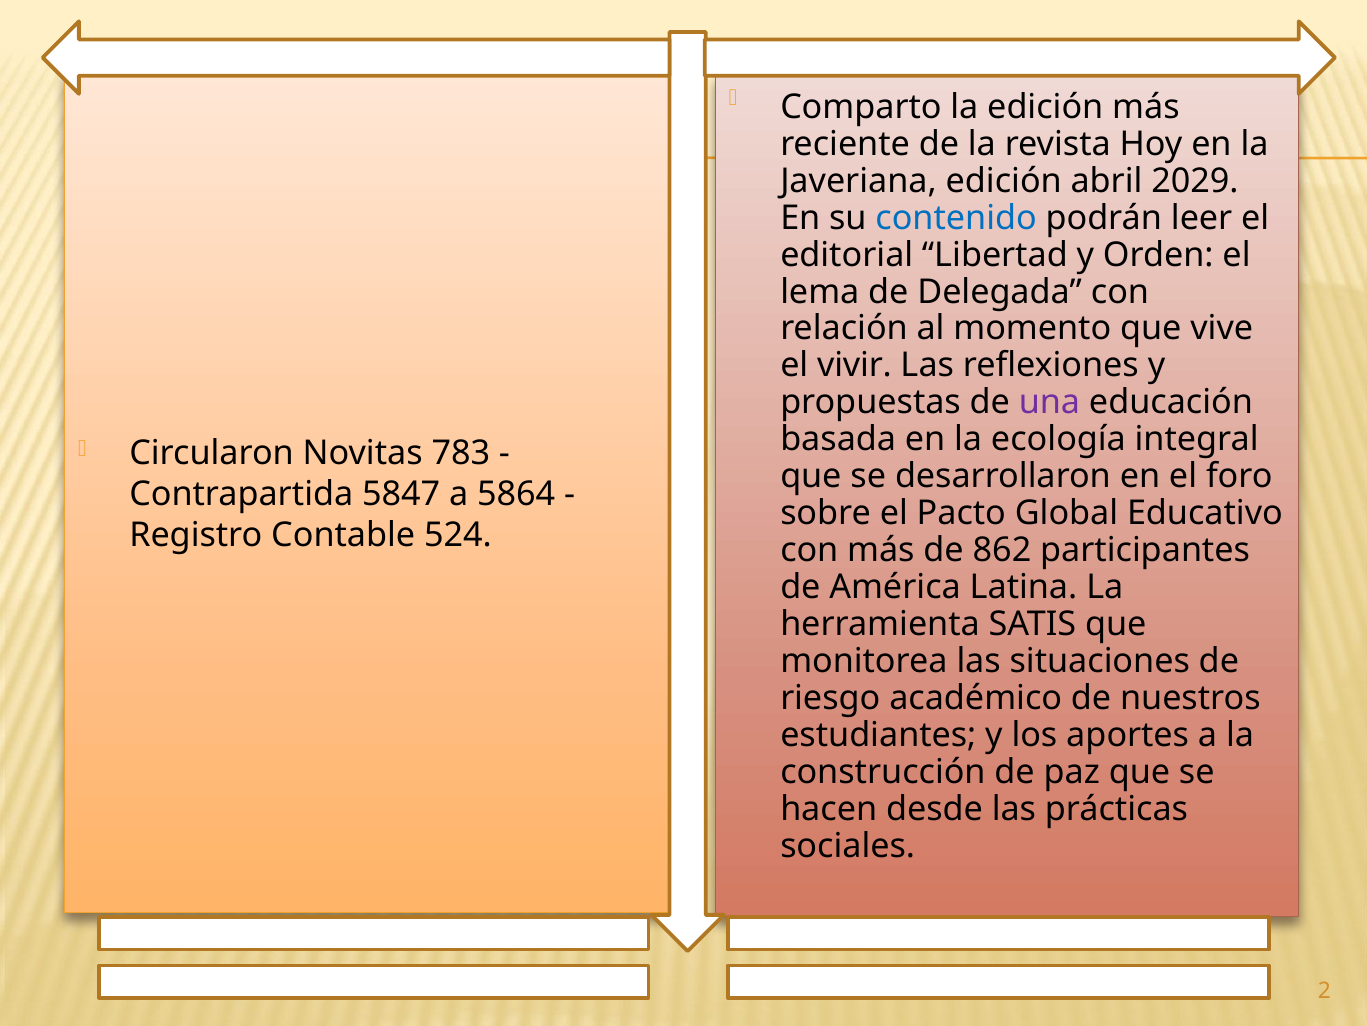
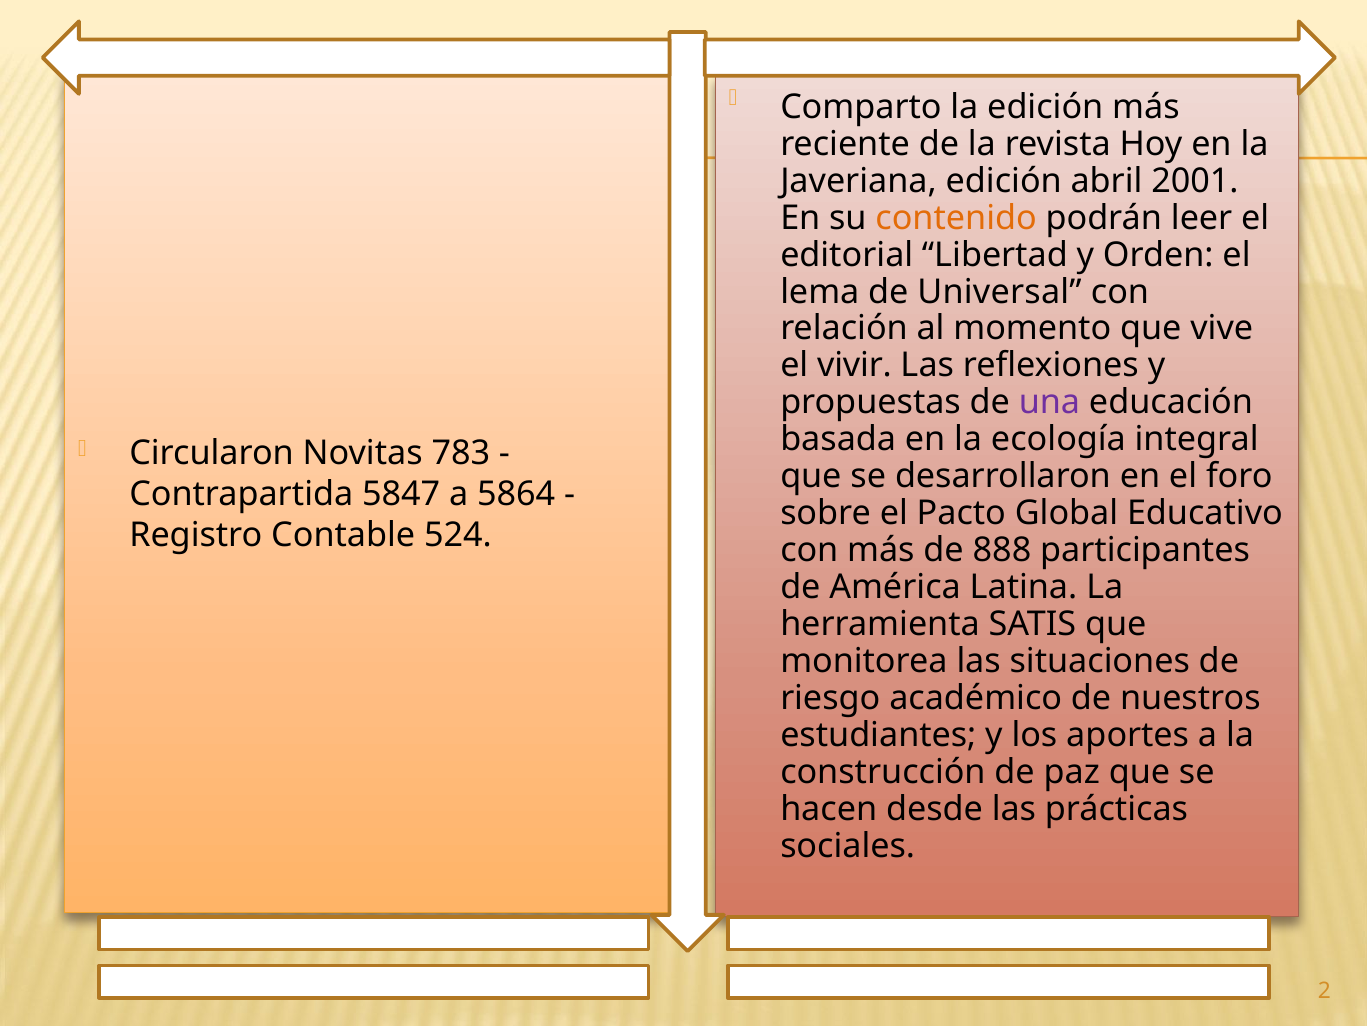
2029: 2029 -> 2001
contenido colour: blue -> orange
Delegada: Delegada -> Universal
862: 862 -> 888
